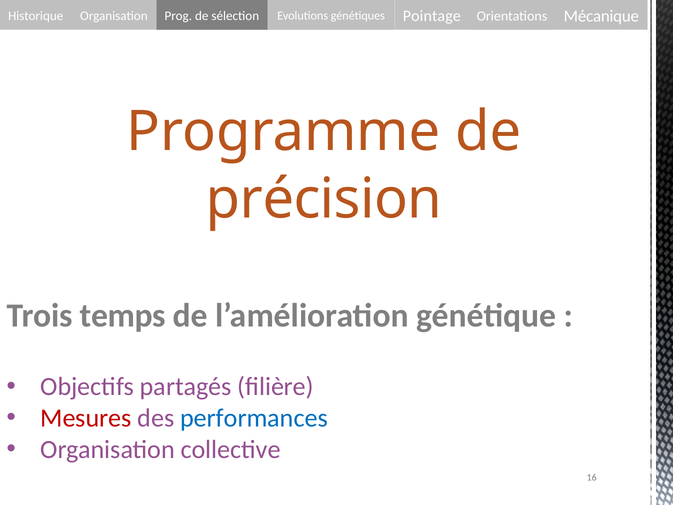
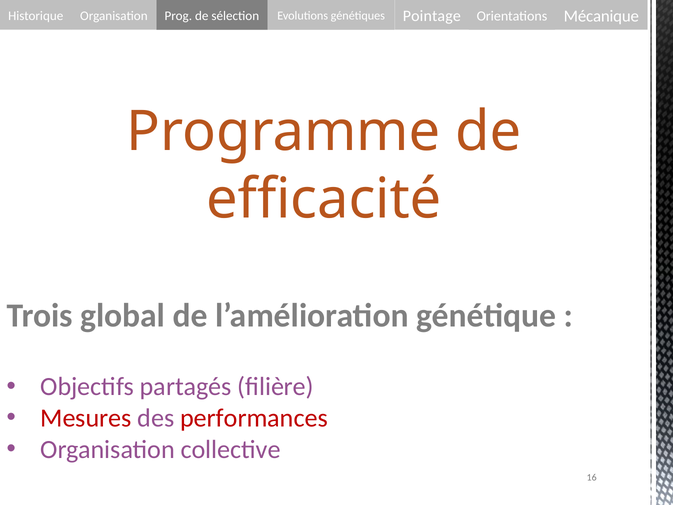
précision: précision -> efficacité
temps: temps -> global
performances colour: blue -> red
